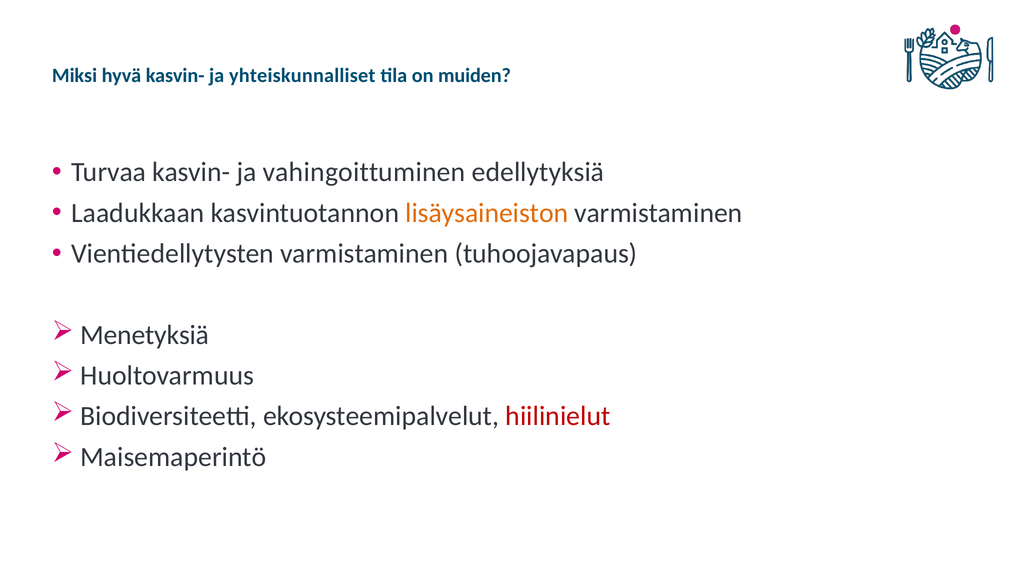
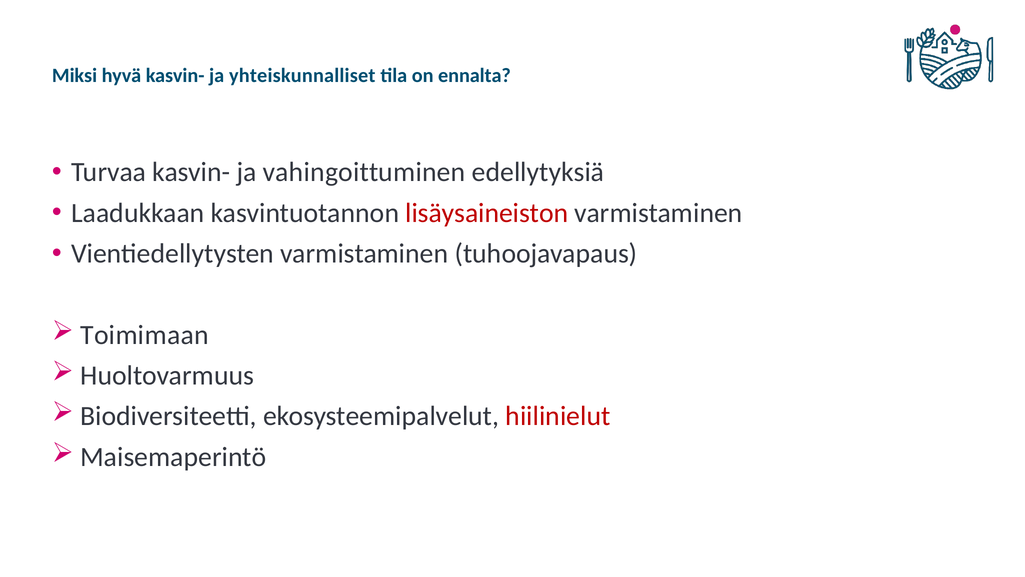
muiden: muiden -> ennalta
lisäysaineiston colour: orange -> red
Menetyksiä: Menetyksiä -> Toimimaan
